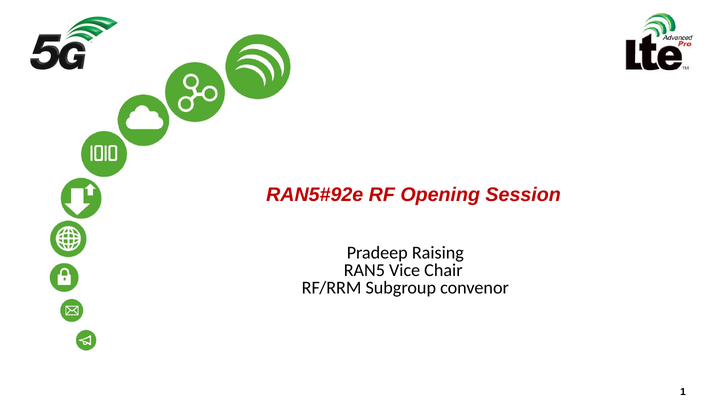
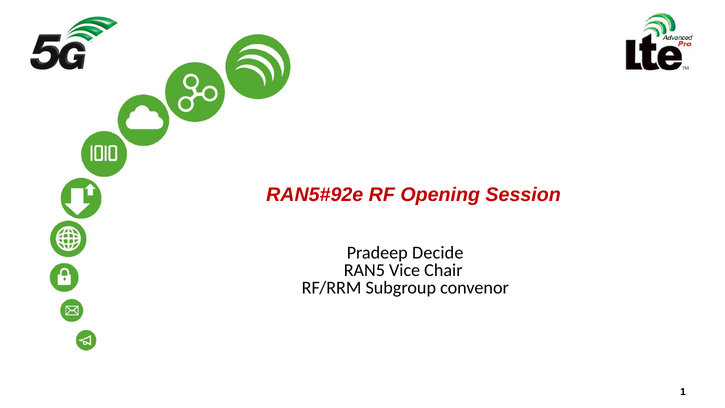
Raising: Raising -> Decide
